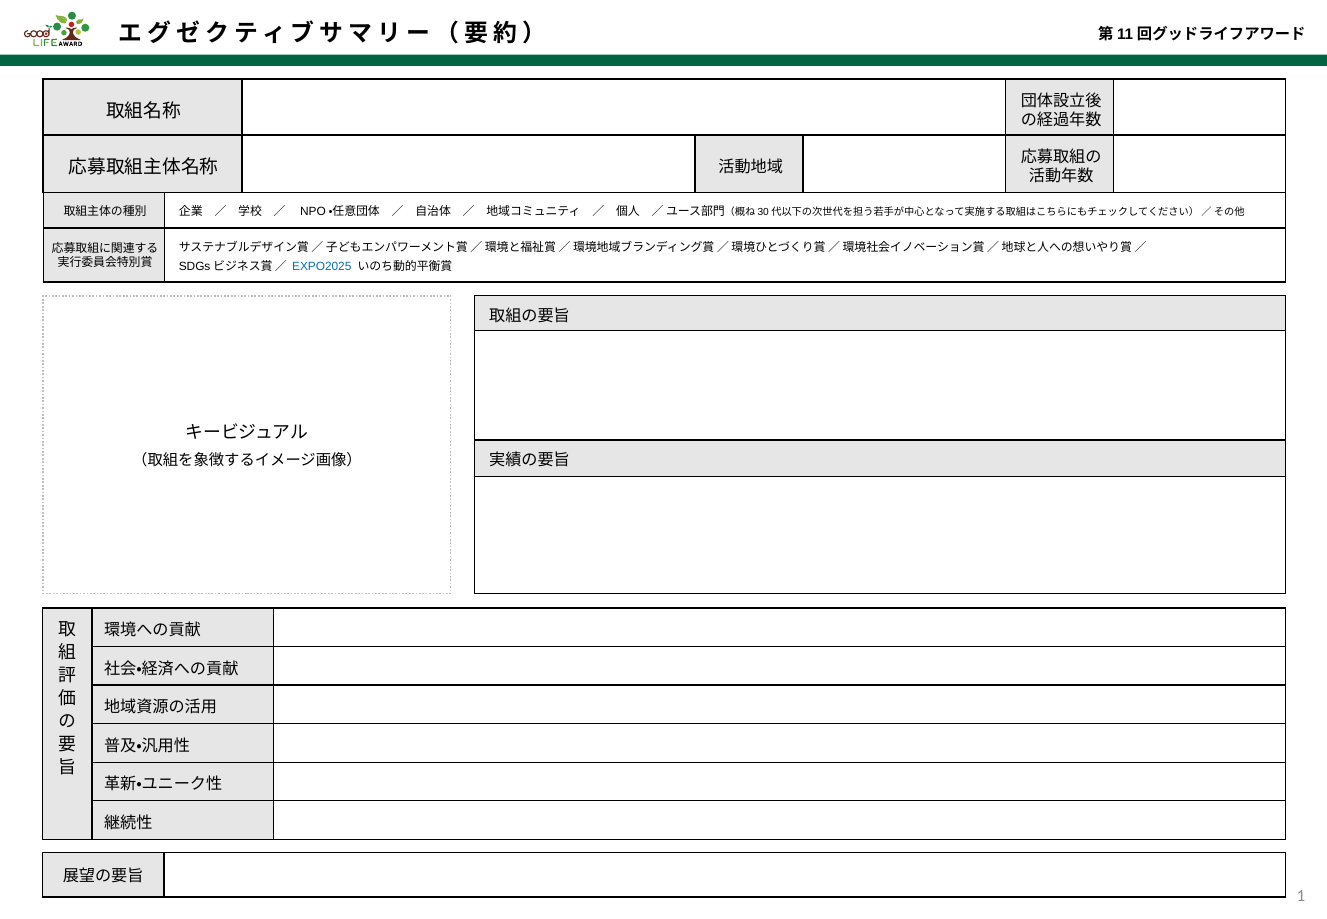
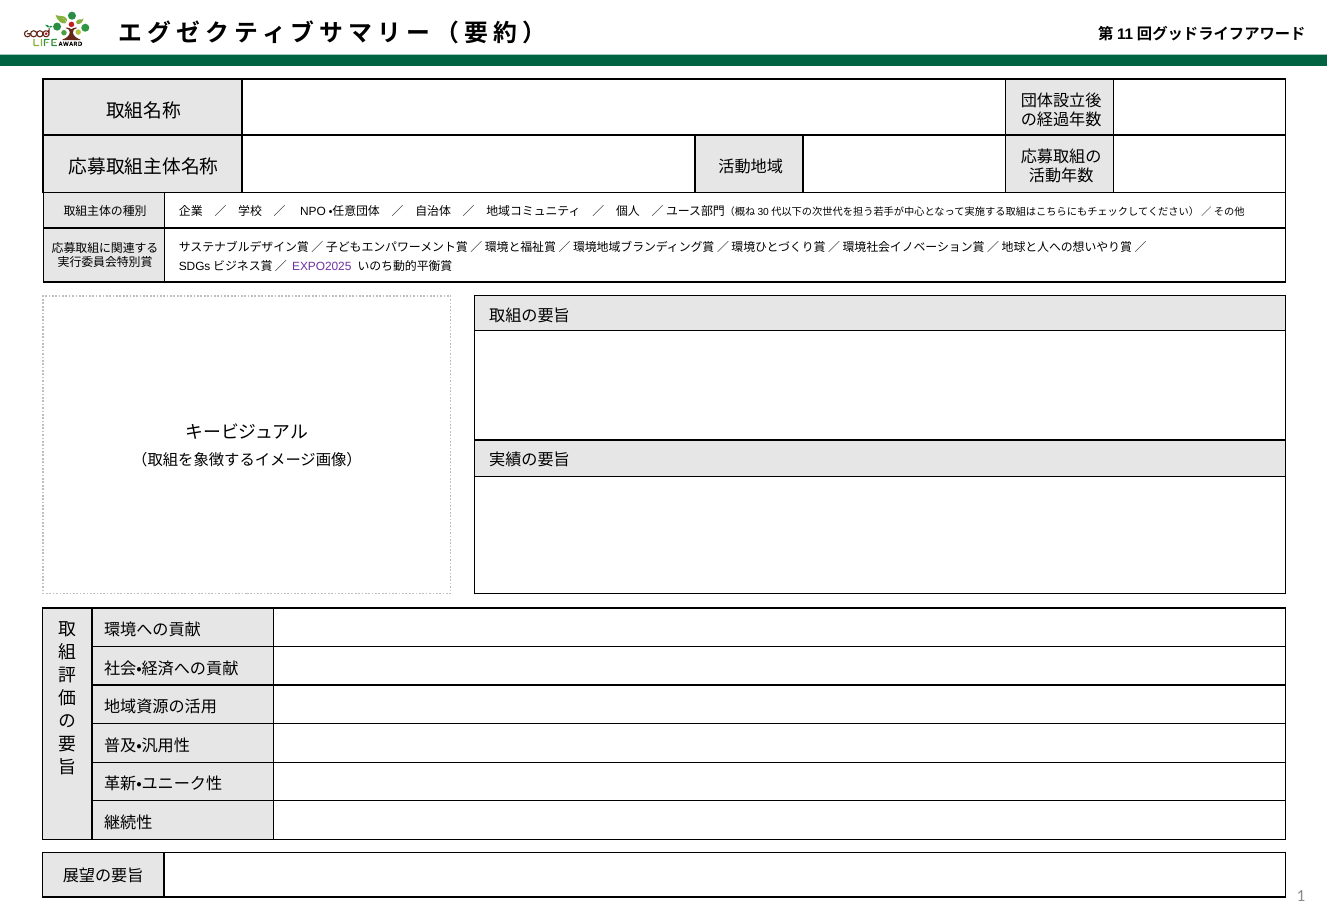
EXPO2025 colour: blue -> purple
